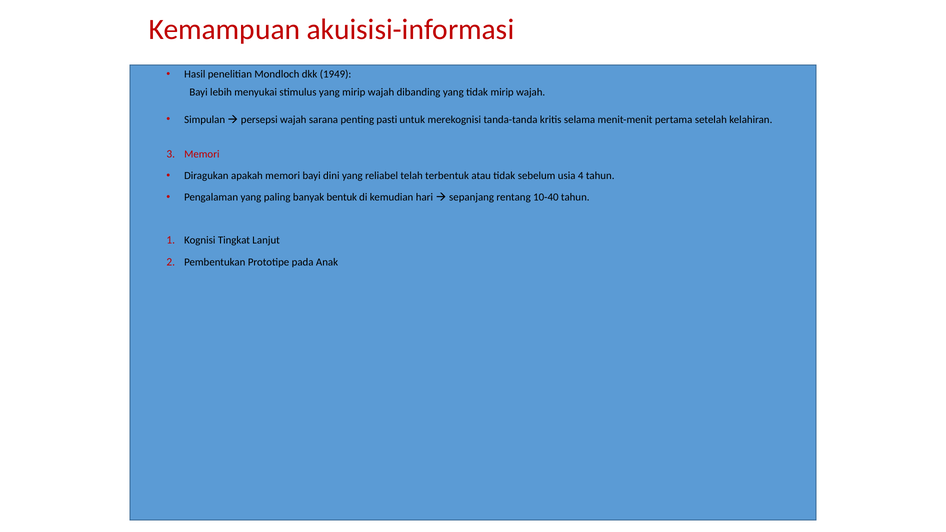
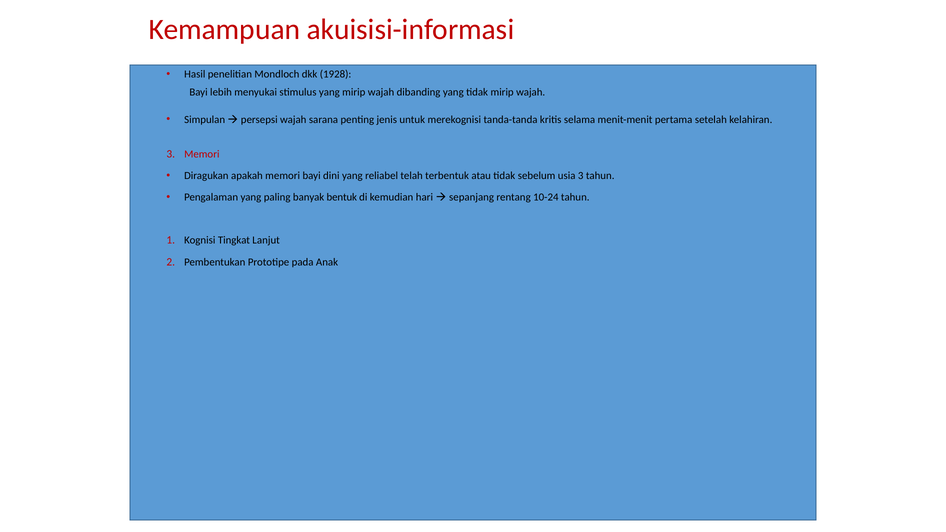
1949: 1949 -> 1928
pasti: pasti -> jenis
usia 4: 4 -> 3
10-40: 10-40 -> 10-24
